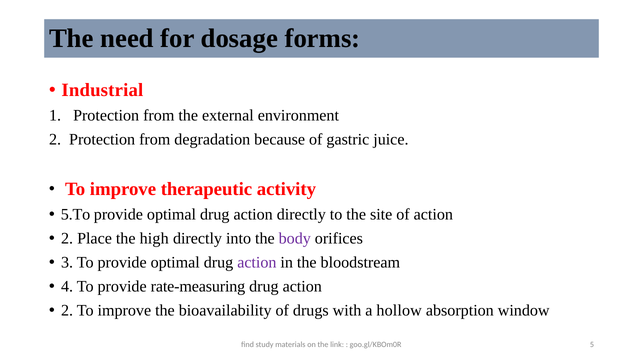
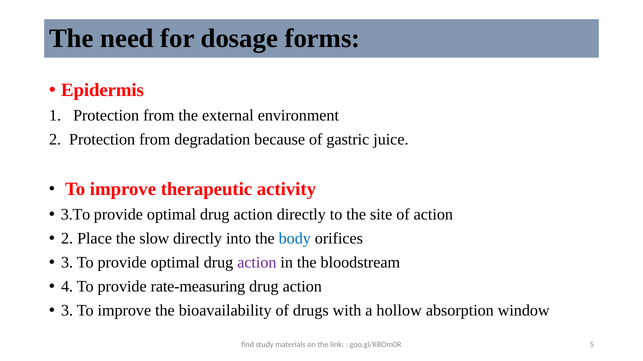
Industrial: Industrial -> Epidermis
5.To: 5.To -> 3.To
high: high -> slow
body colour: purple -> blue
2 at (67, 311): 2 -> 3
